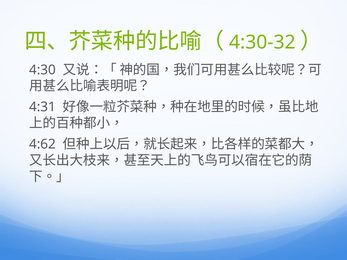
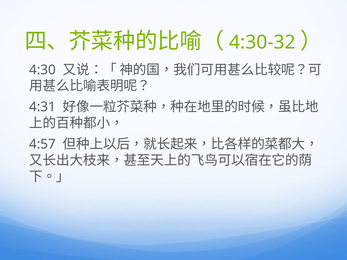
4:62: 4:62 -> 4:57
